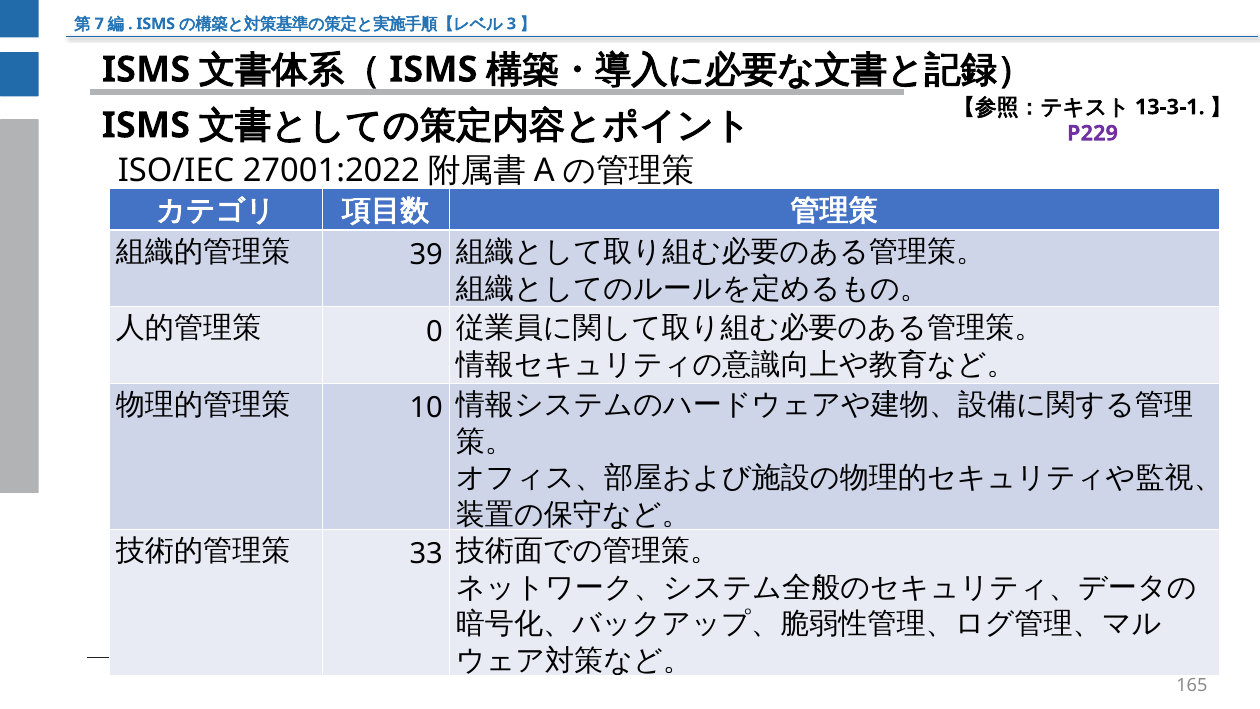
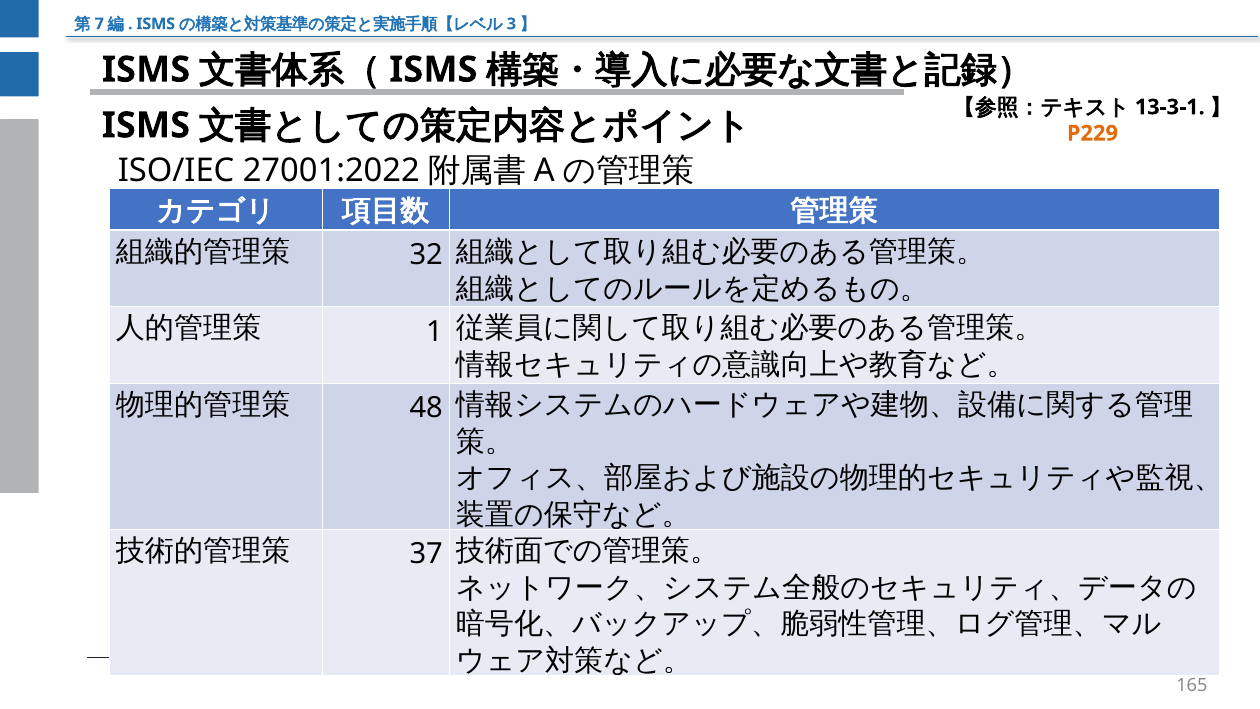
P229 colour: purple -> orange
39: 39 -> 32
0: 0 -> 1
10: 10 -> 48
33: 33 -> 37
